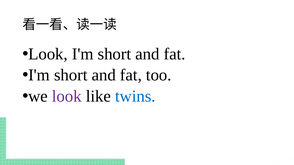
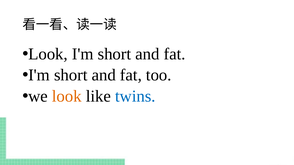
look at (67, 96) colour: purple -> orange
